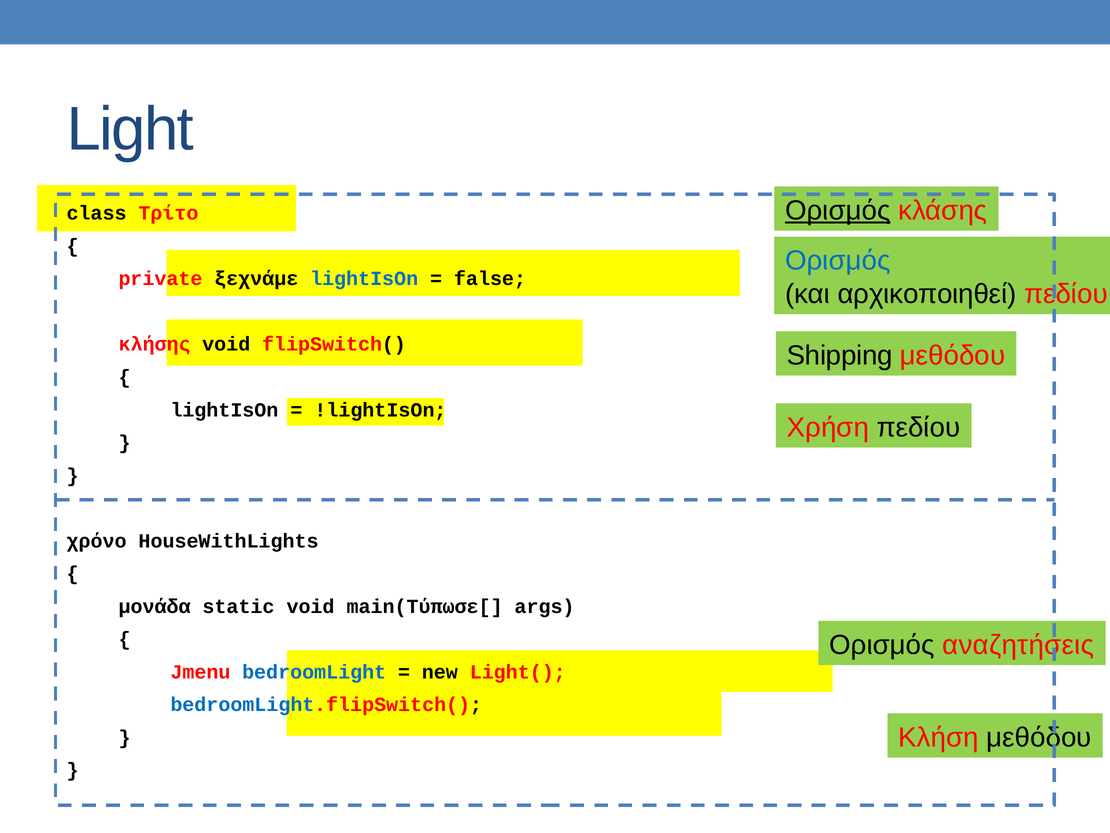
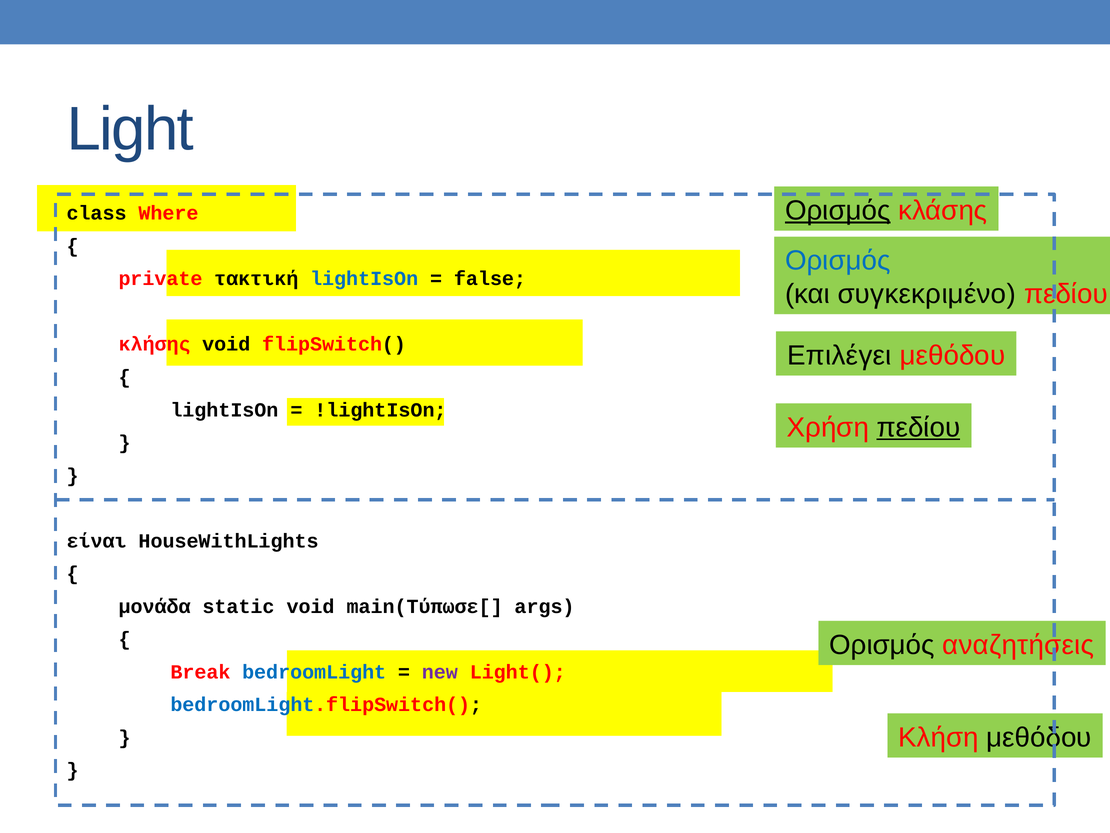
Τρίτο: Τρίτο -> Where
ξεχνάμε: ξεχνάμε -> τακτική
αρχικοποιηθεί: αρχικοποιηθεί -> συγκεκριμένο
Shipping: Shipping -> Επιλέγει
πεδίου at (918, 427) underline: none -> present
χρόνο: χρόνο -> είναι
Jmenu: Jmenu -> Break
new colour: black -> purple
